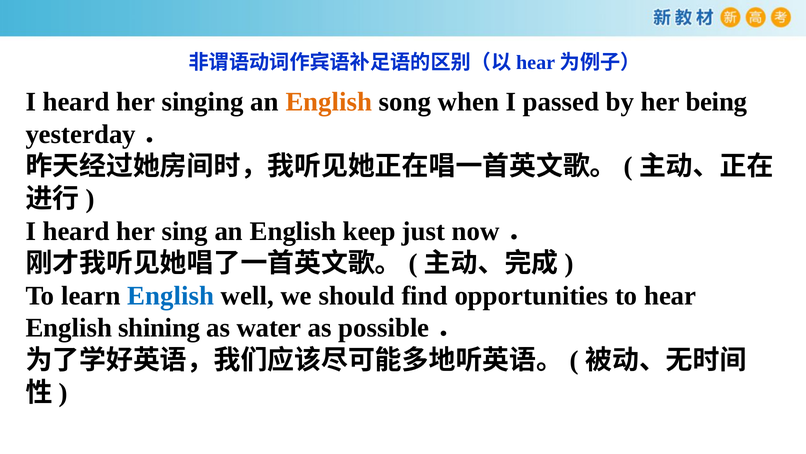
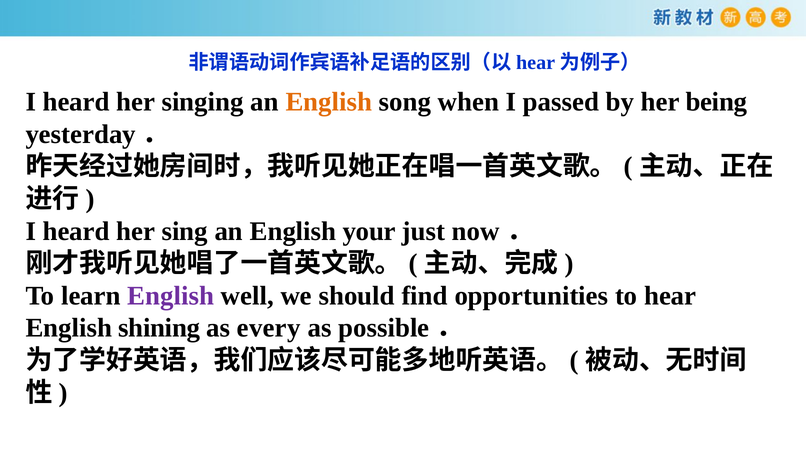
keep: keep -> your
English at (171, 295) colour: blue -> purple
water: water -> every
